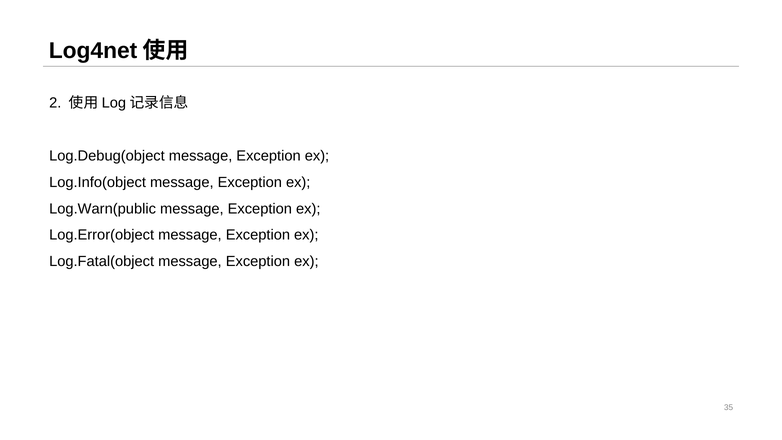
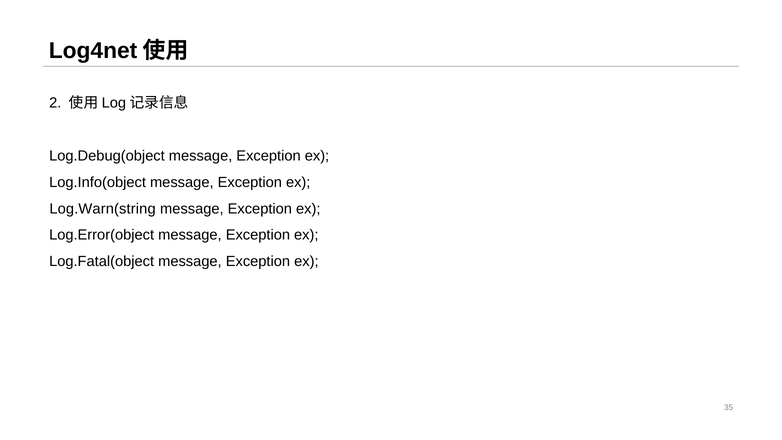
Log.Warn(public: Log.Warn(public -> Log.Warn(string
